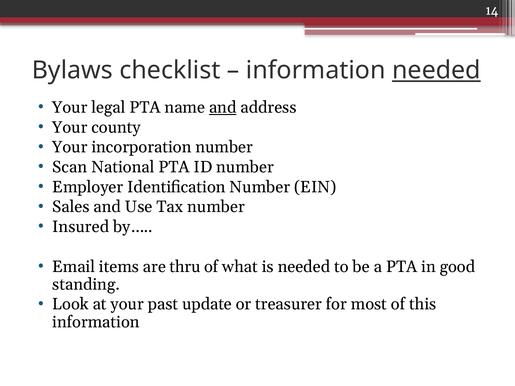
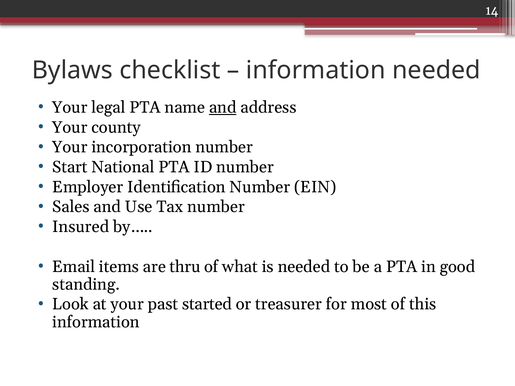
needed at (436, 70) underline: present -> none
Scan: Scan -> Start
update: update -> started
